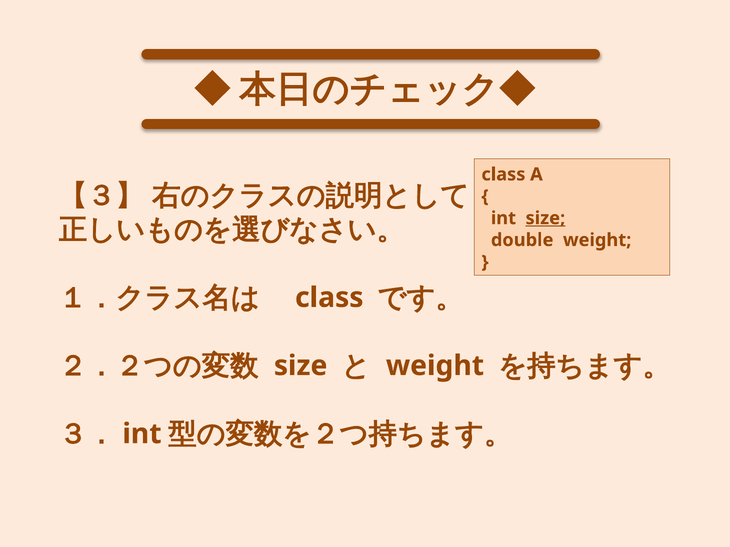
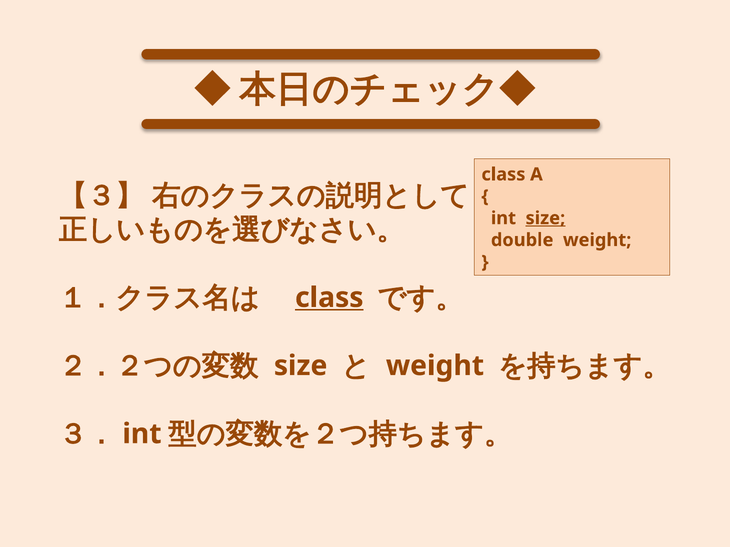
class at (329, 298) underline: none -> present
